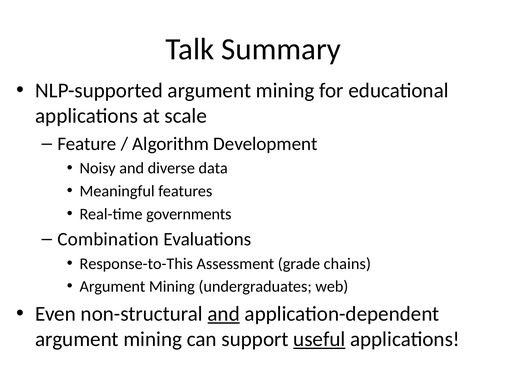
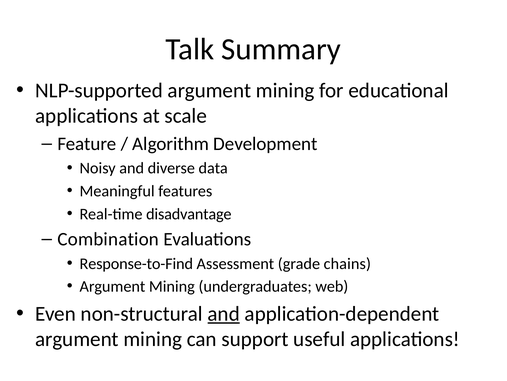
governments: governments -> disadvantage
Response-to-This: Response-to-This -> Response-to-Find
useful underline: present -> none
